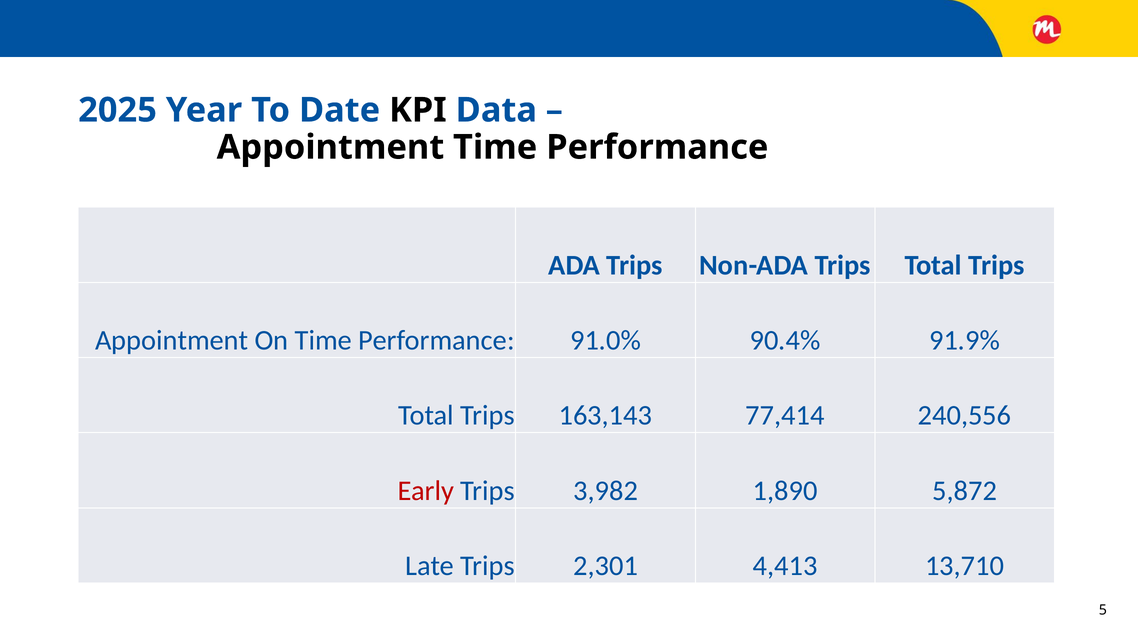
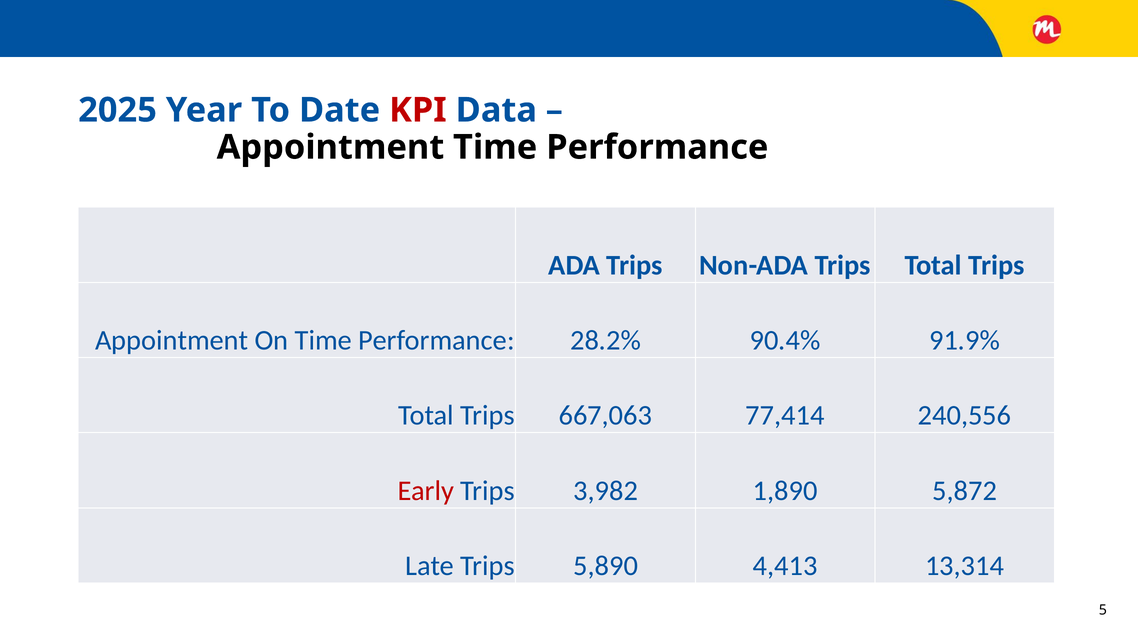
KPI colour: black -> red
91.0%: 91.0% -> 28.2%
163,143: 163,143 -> 667,063
2,301: 2,301 -> 5,890
13,710: 13,710 -> 13,314
